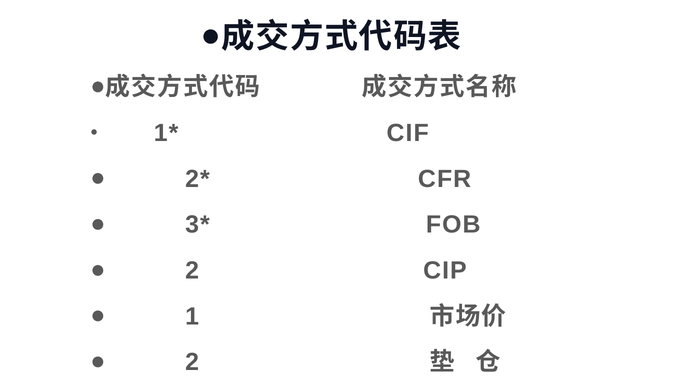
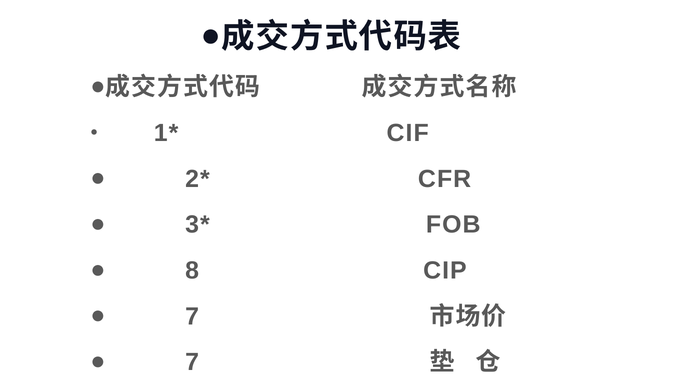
2 at (192, 271): 2 -> 8
1 at (192, 317): 1 -> 7
2 at (192, 363): 2 -> 7
